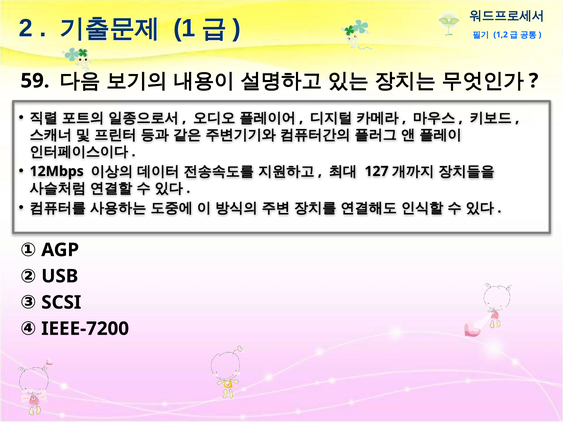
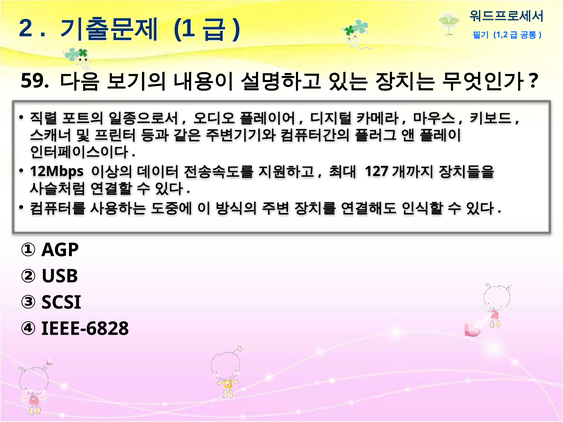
IEEE-7200: IEEE-7200 -> IEEE-6828
